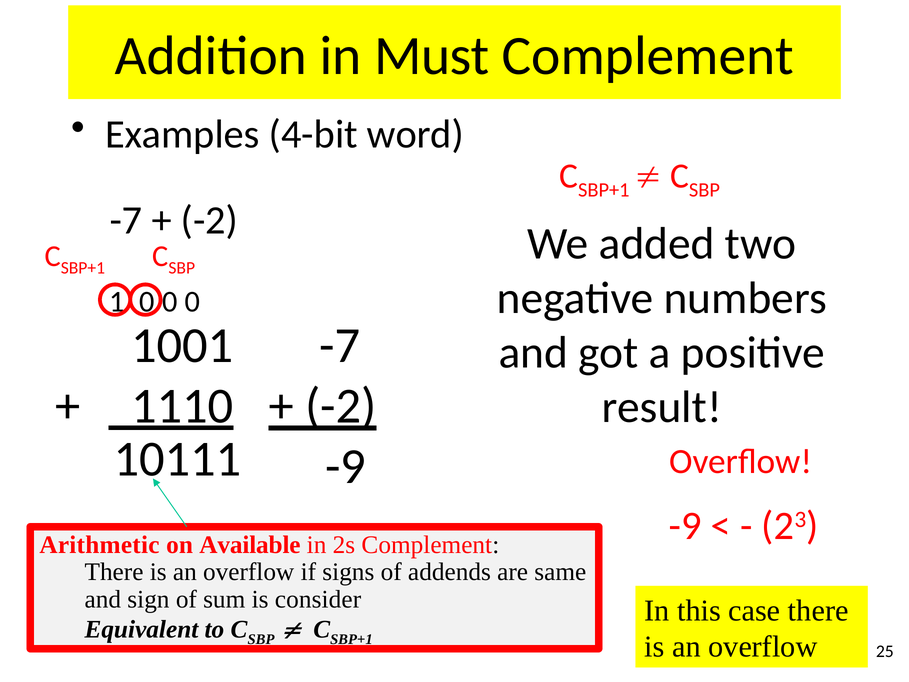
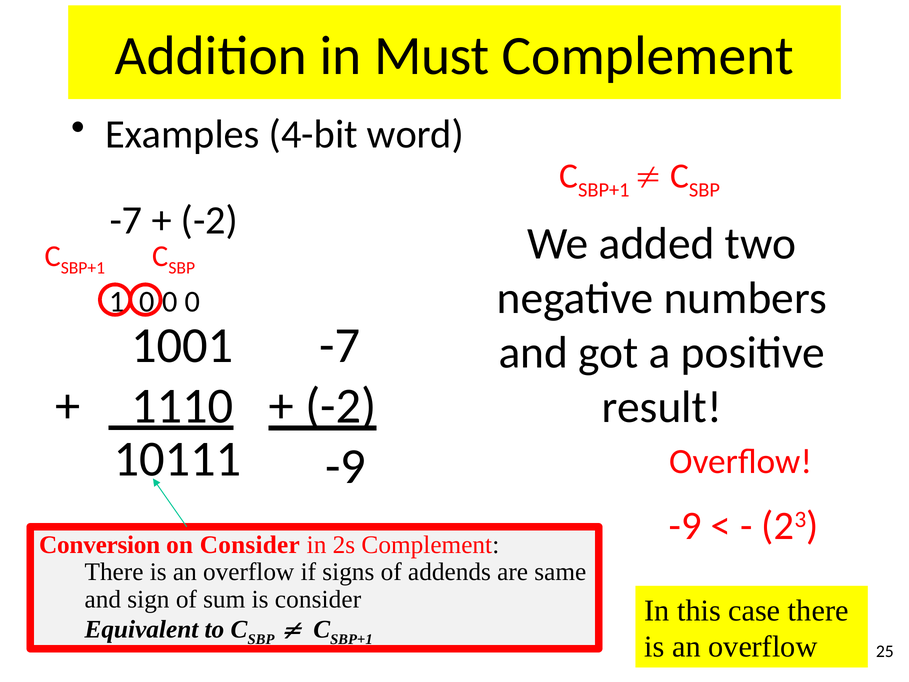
Arithmetic: Arithmetic -> Conversion
on Available: Available -> Consider
